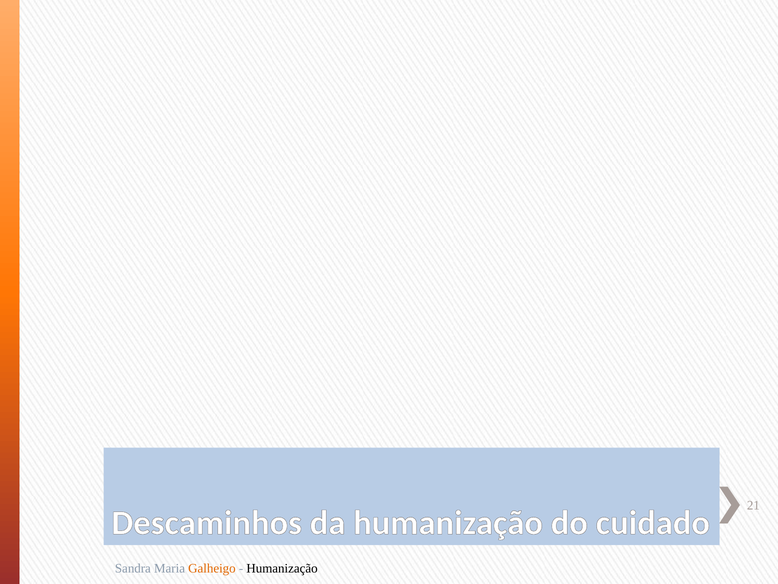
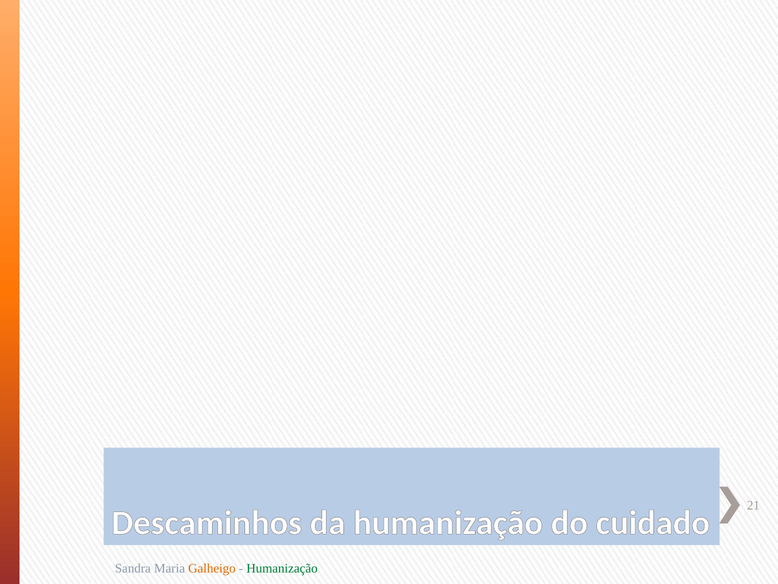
Humanização at (282, 568) colour: black -> green
